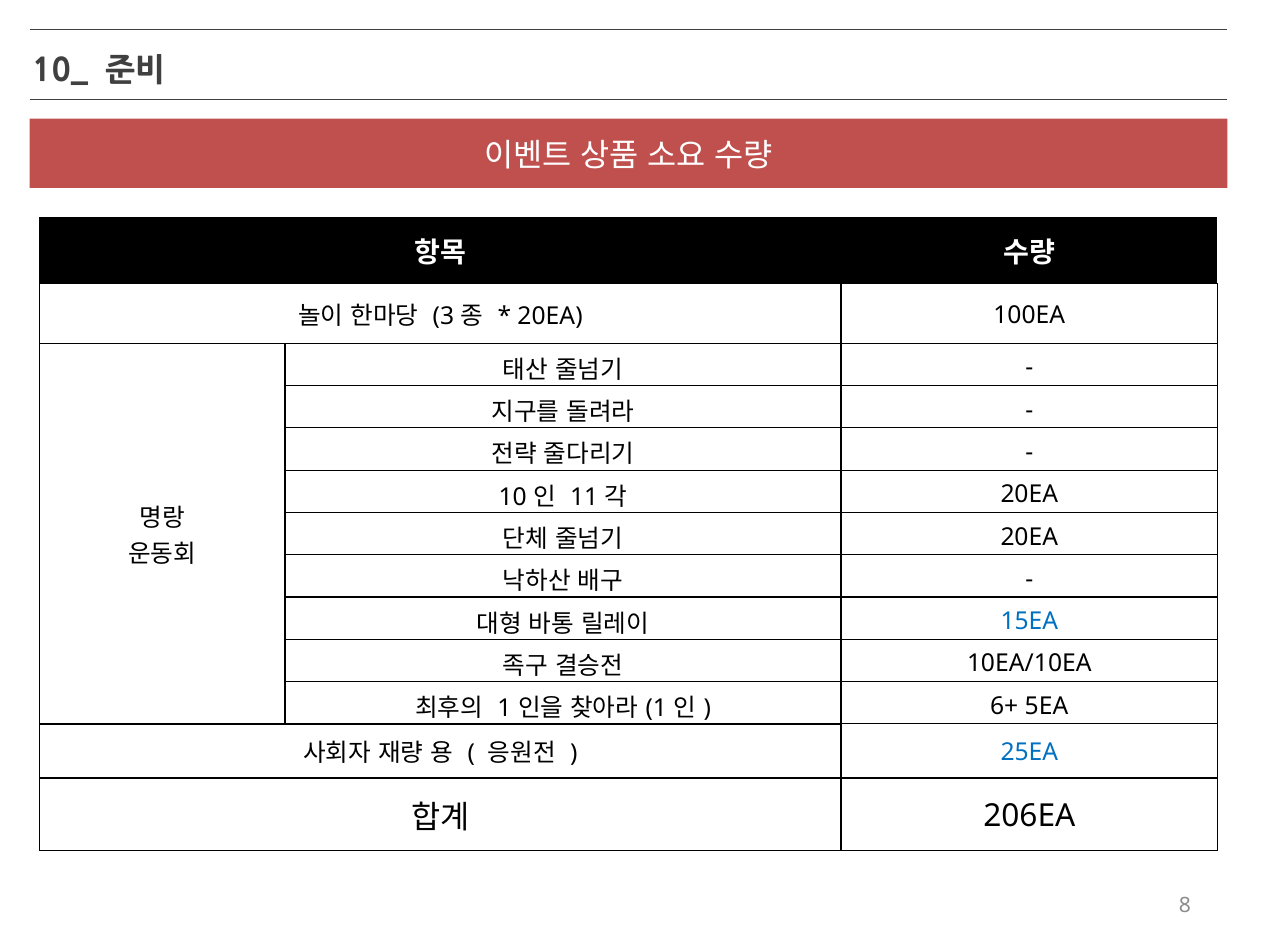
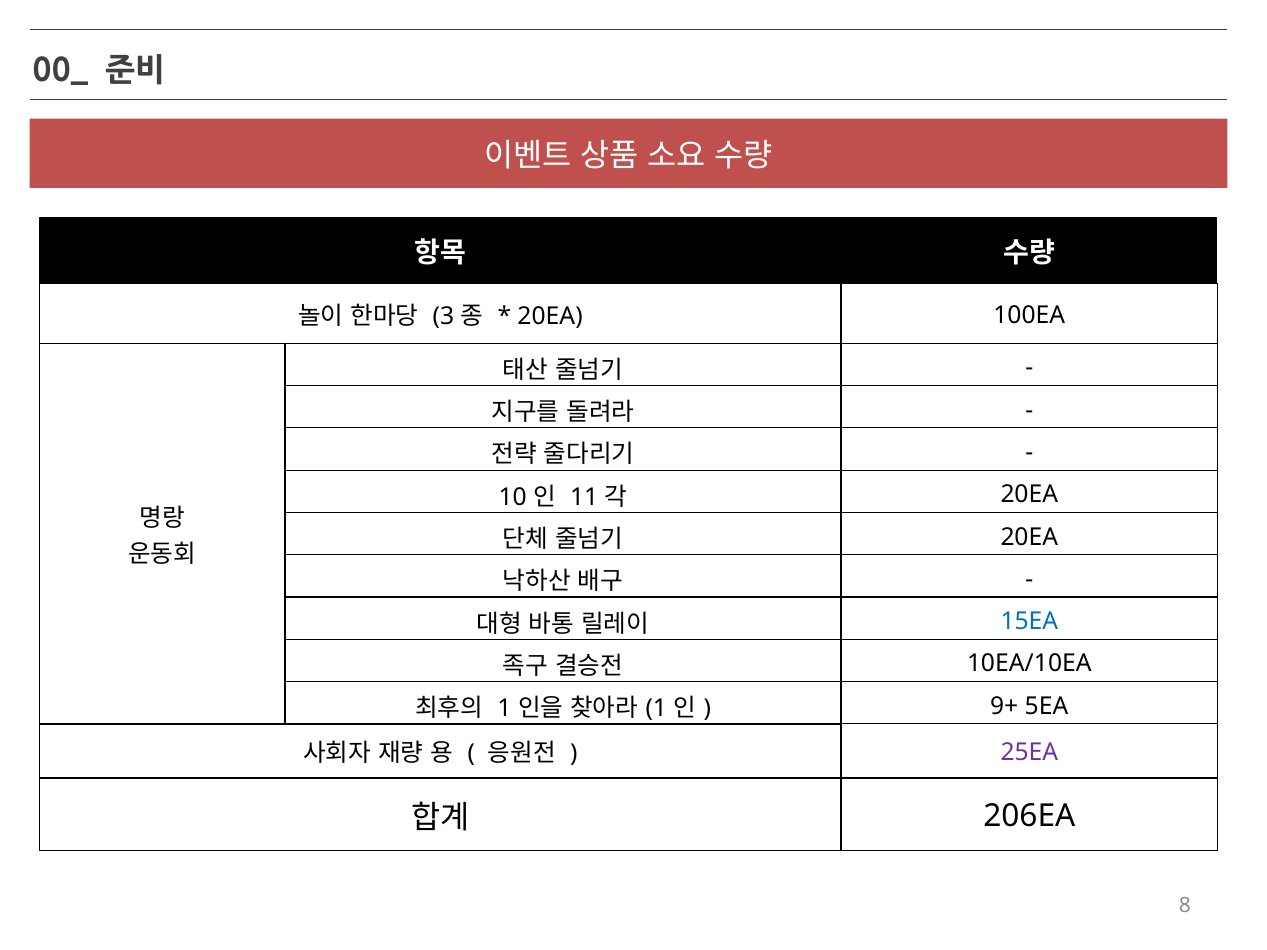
10_: 10_ -> 00_
6+: 6+ -> 9+
25EA colour: blue -> purple
